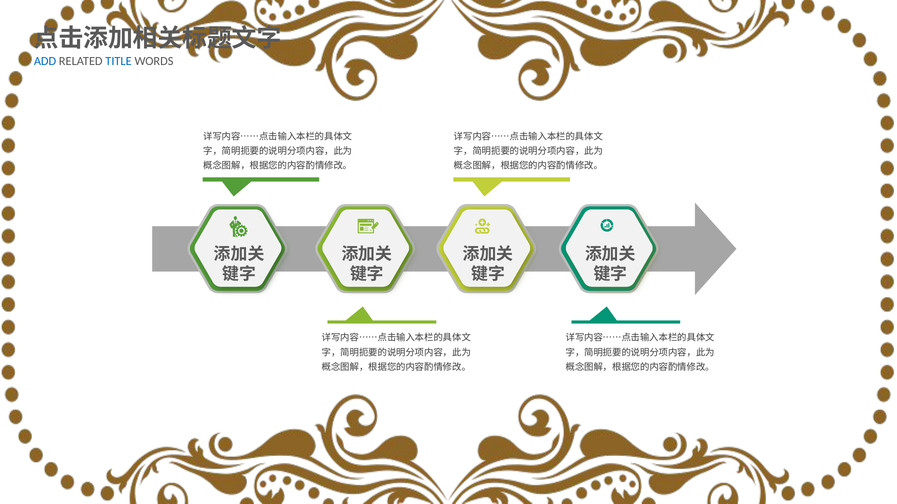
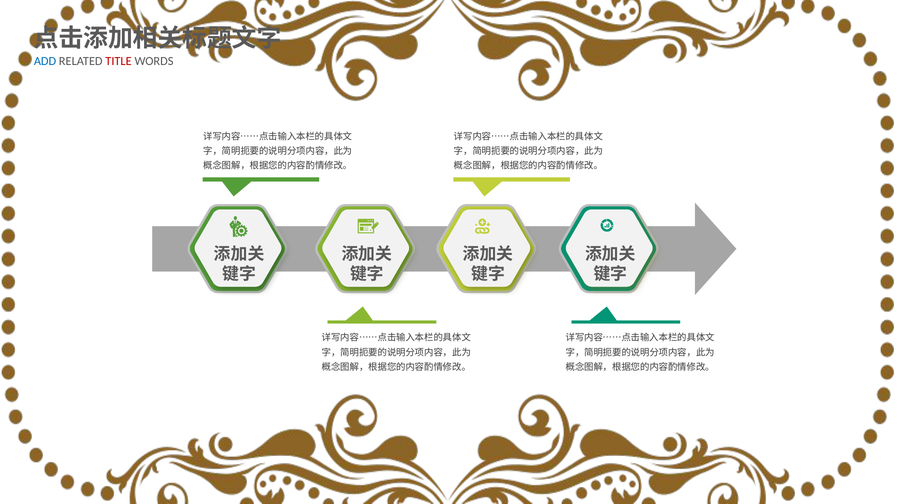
TITLE colour: blue -> red
